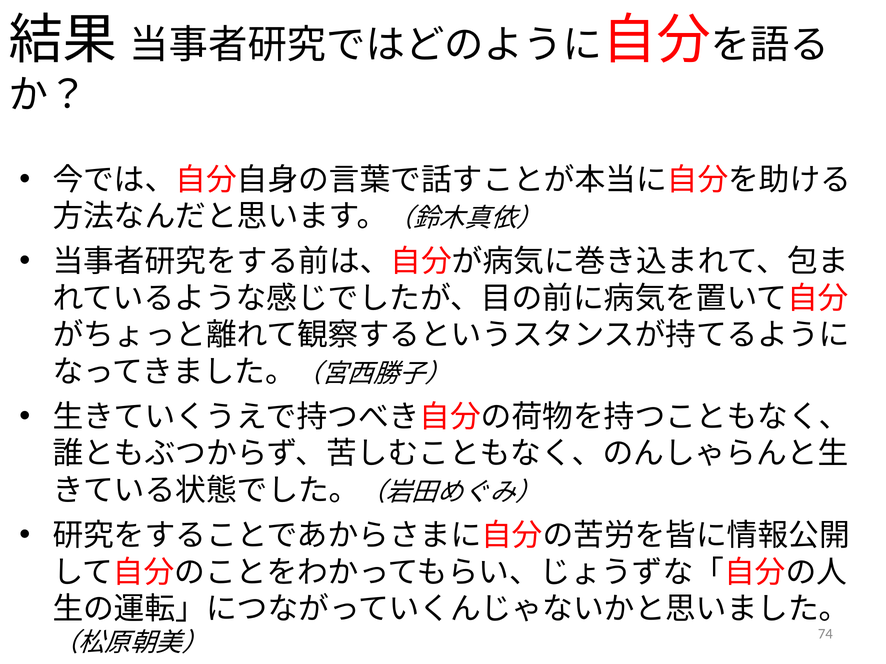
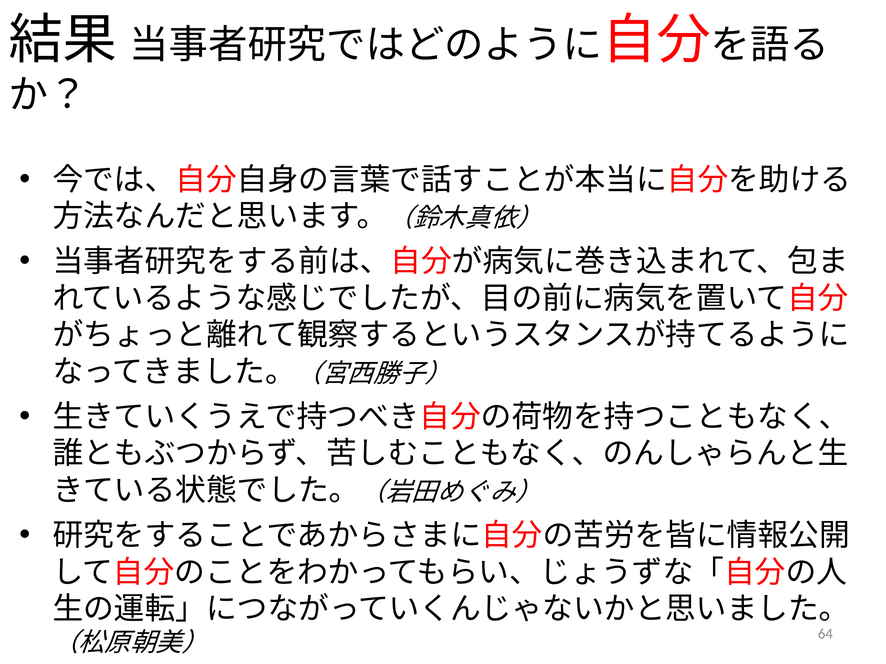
74: 74 -> 64
